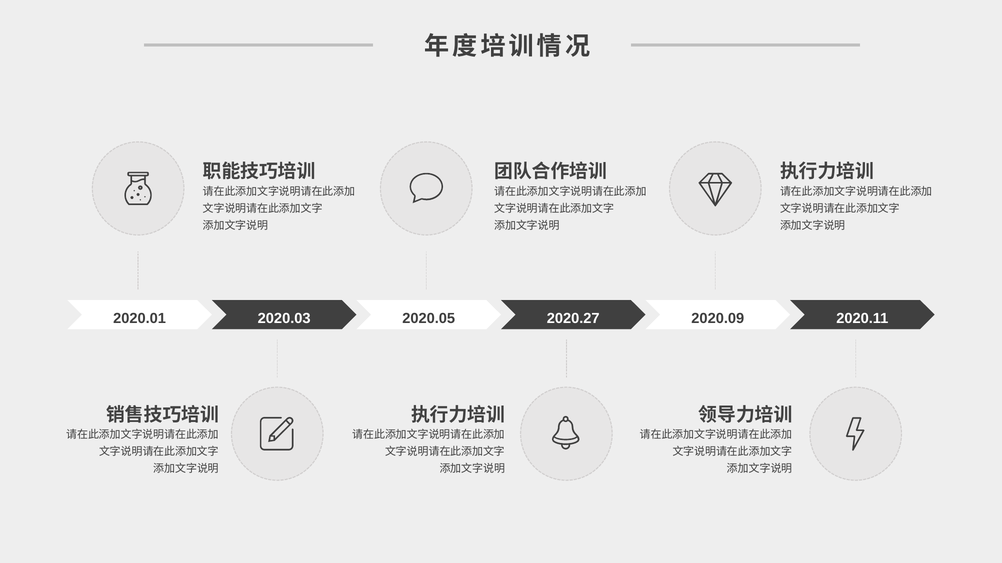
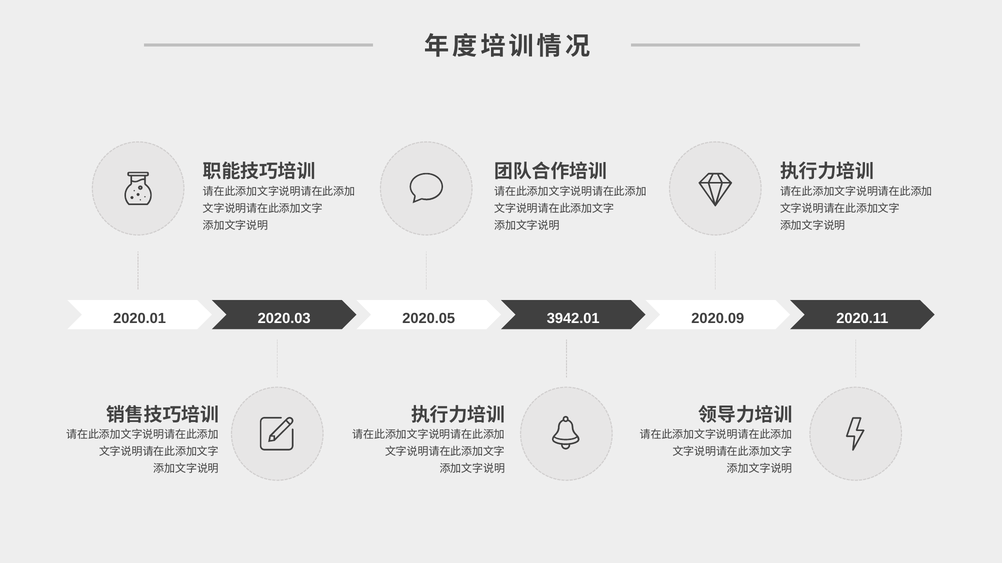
2020.27: 2020.27 -> 3942.01
